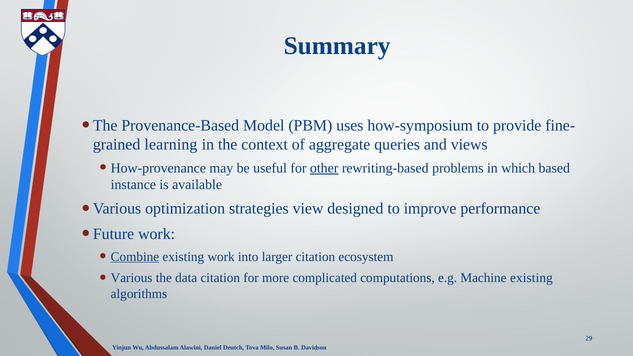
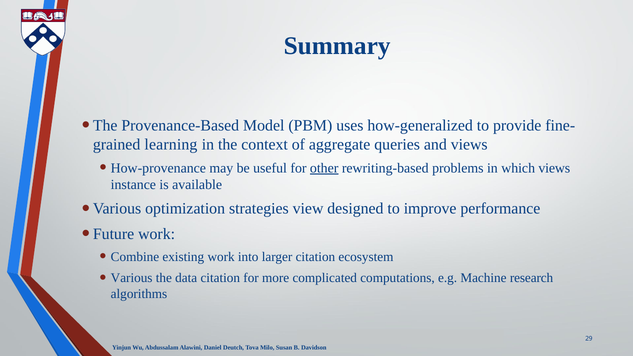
how-symposium: how-symposium -> how-generalized
which based: based -> views
Combine underline: present -> none
Machine existing: existing -> research
